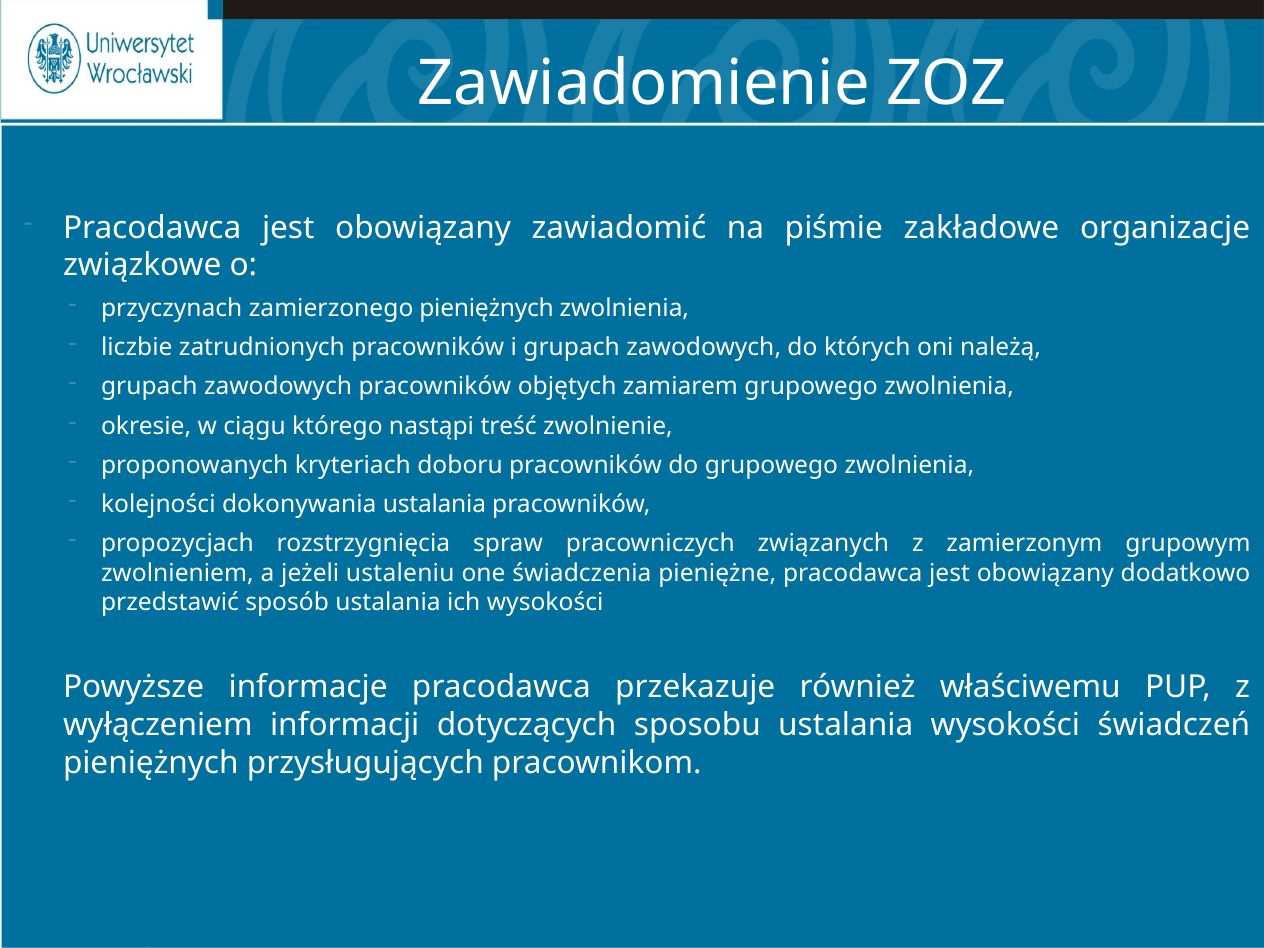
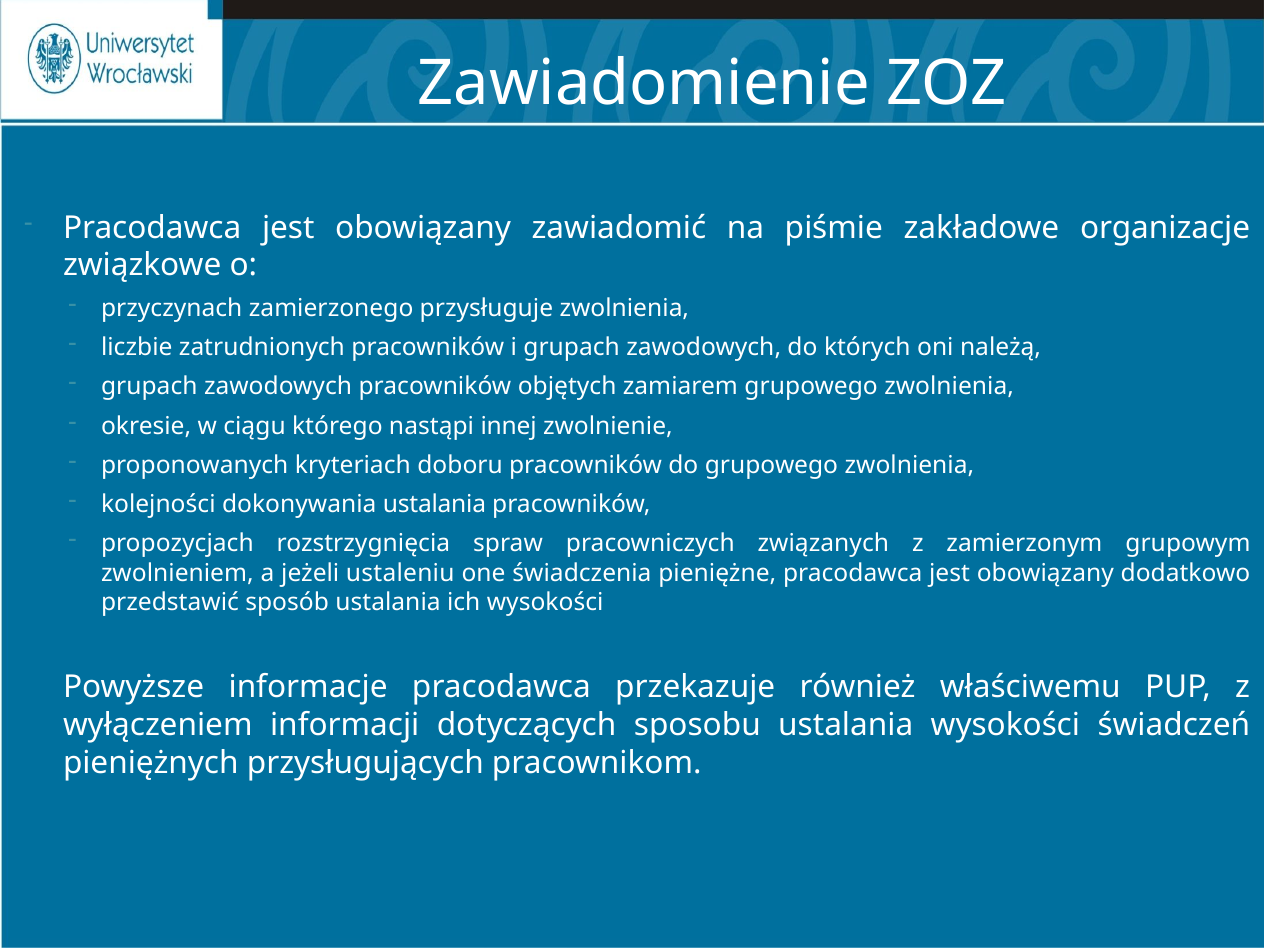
zamierzonego pieniężnych: pieniężnych -> przysługuje
treść: treść -> innej
